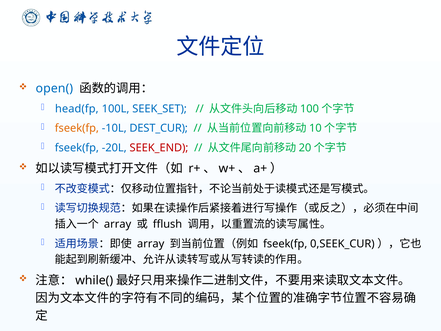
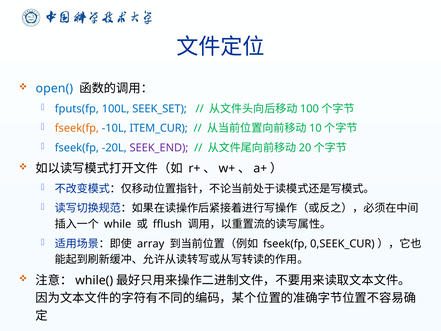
head(fp: head(fp -> fputs(fp
DEST_CUR: DEST_CUR -> ITEM_CUR
SEEK_END colour: red -> purple
array at (118, 224): array -> while
